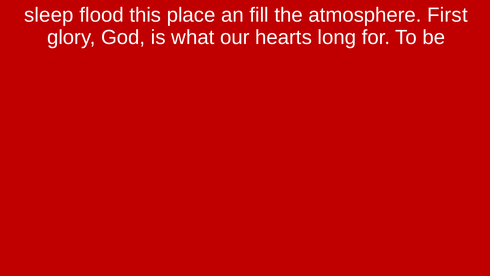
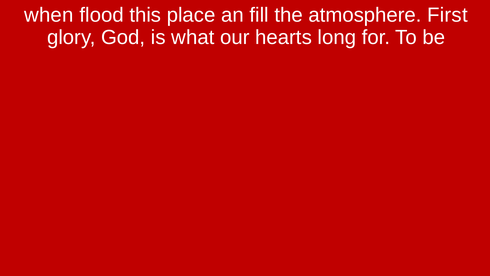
sleep: sleep -> when
